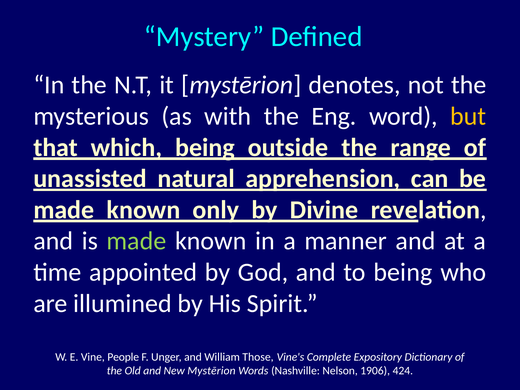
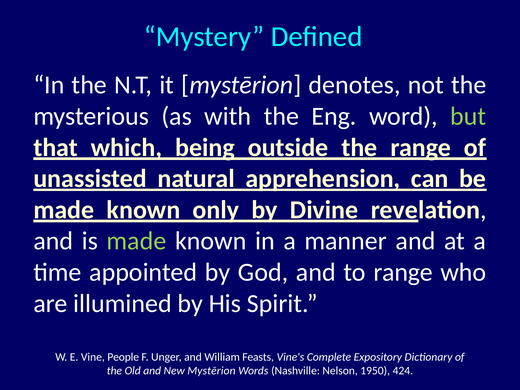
but colour: yellow -> light green
to being: being -> range
Those: Those -> Feasts
1906: 1906 -> 1950
